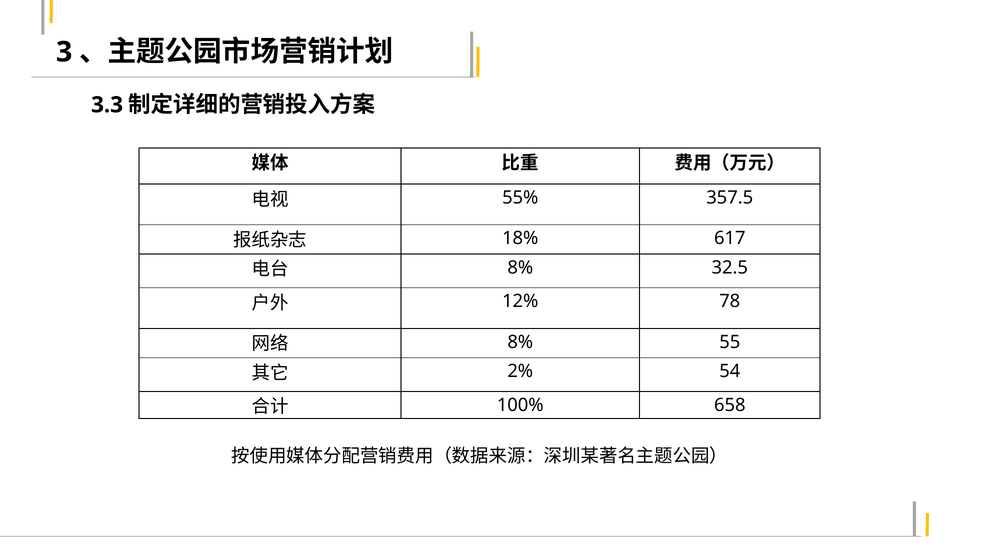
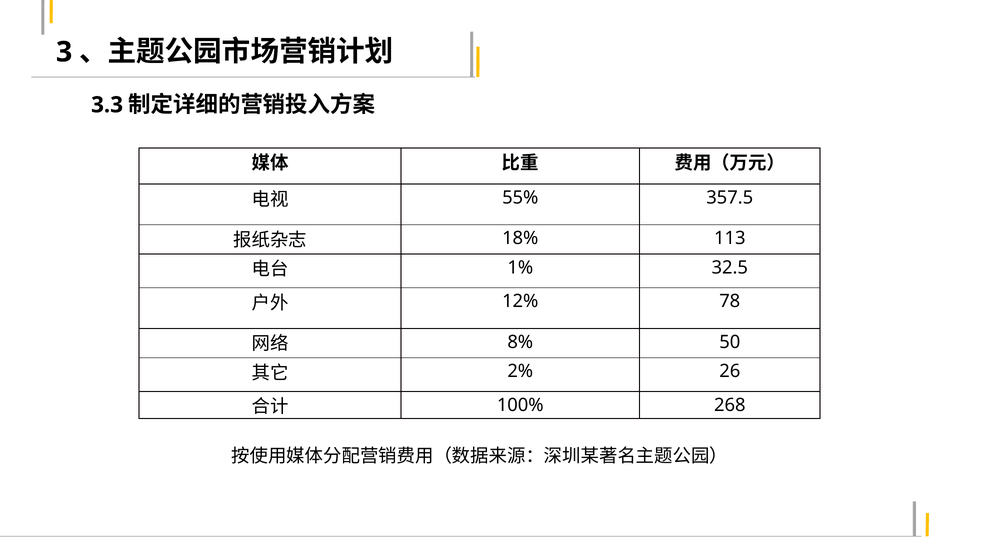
617: 617 -> 113
8% at (520, 267): 8% -> 1%
55: 55 -> 50
54: 54 -> 26
658: 658 -> 268
